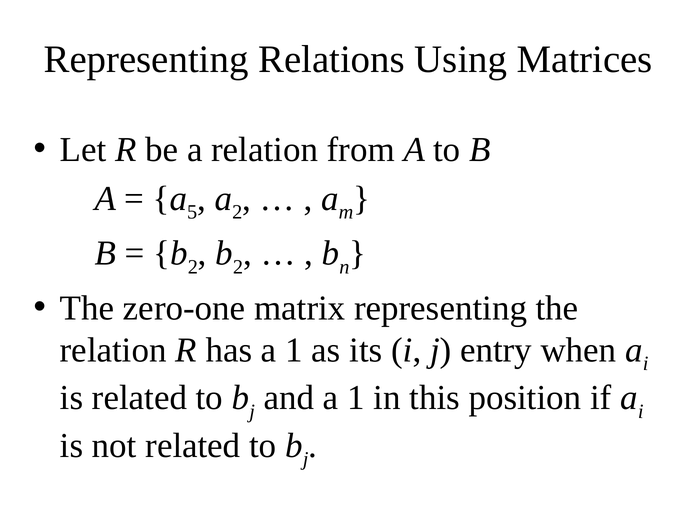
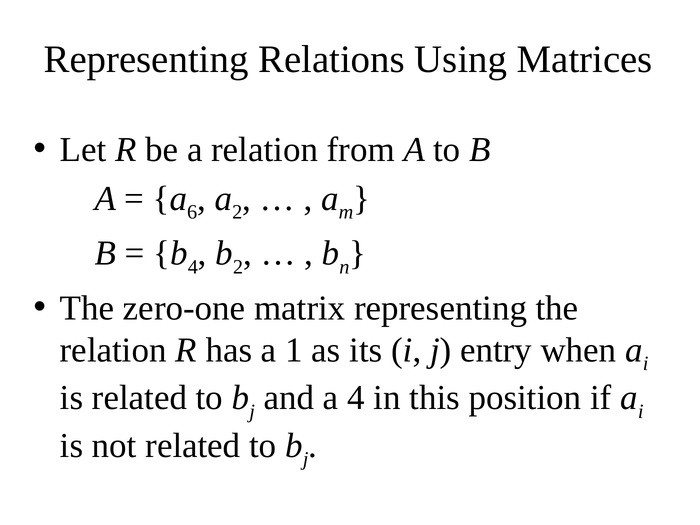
5: 5 -> 6
2 at (193, 267): 2 -> 4
and a 1: 1 -> 4
